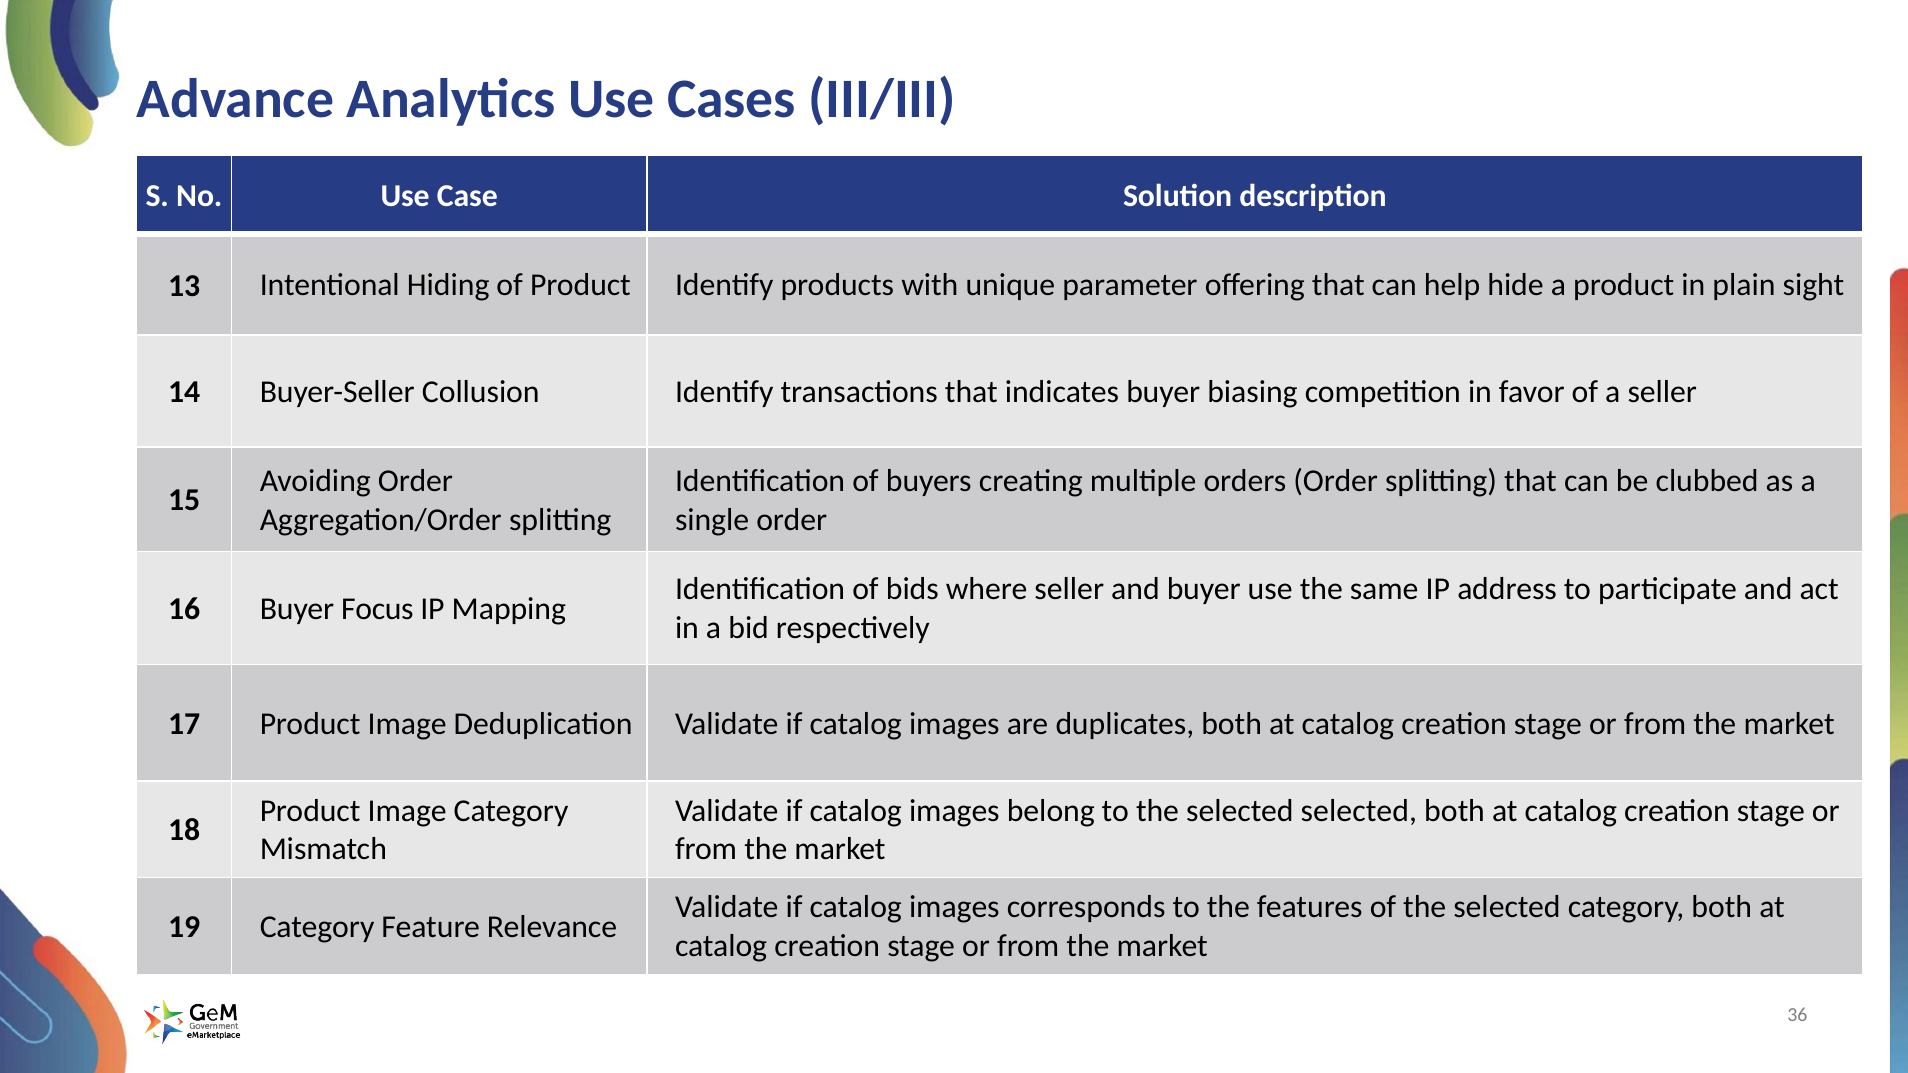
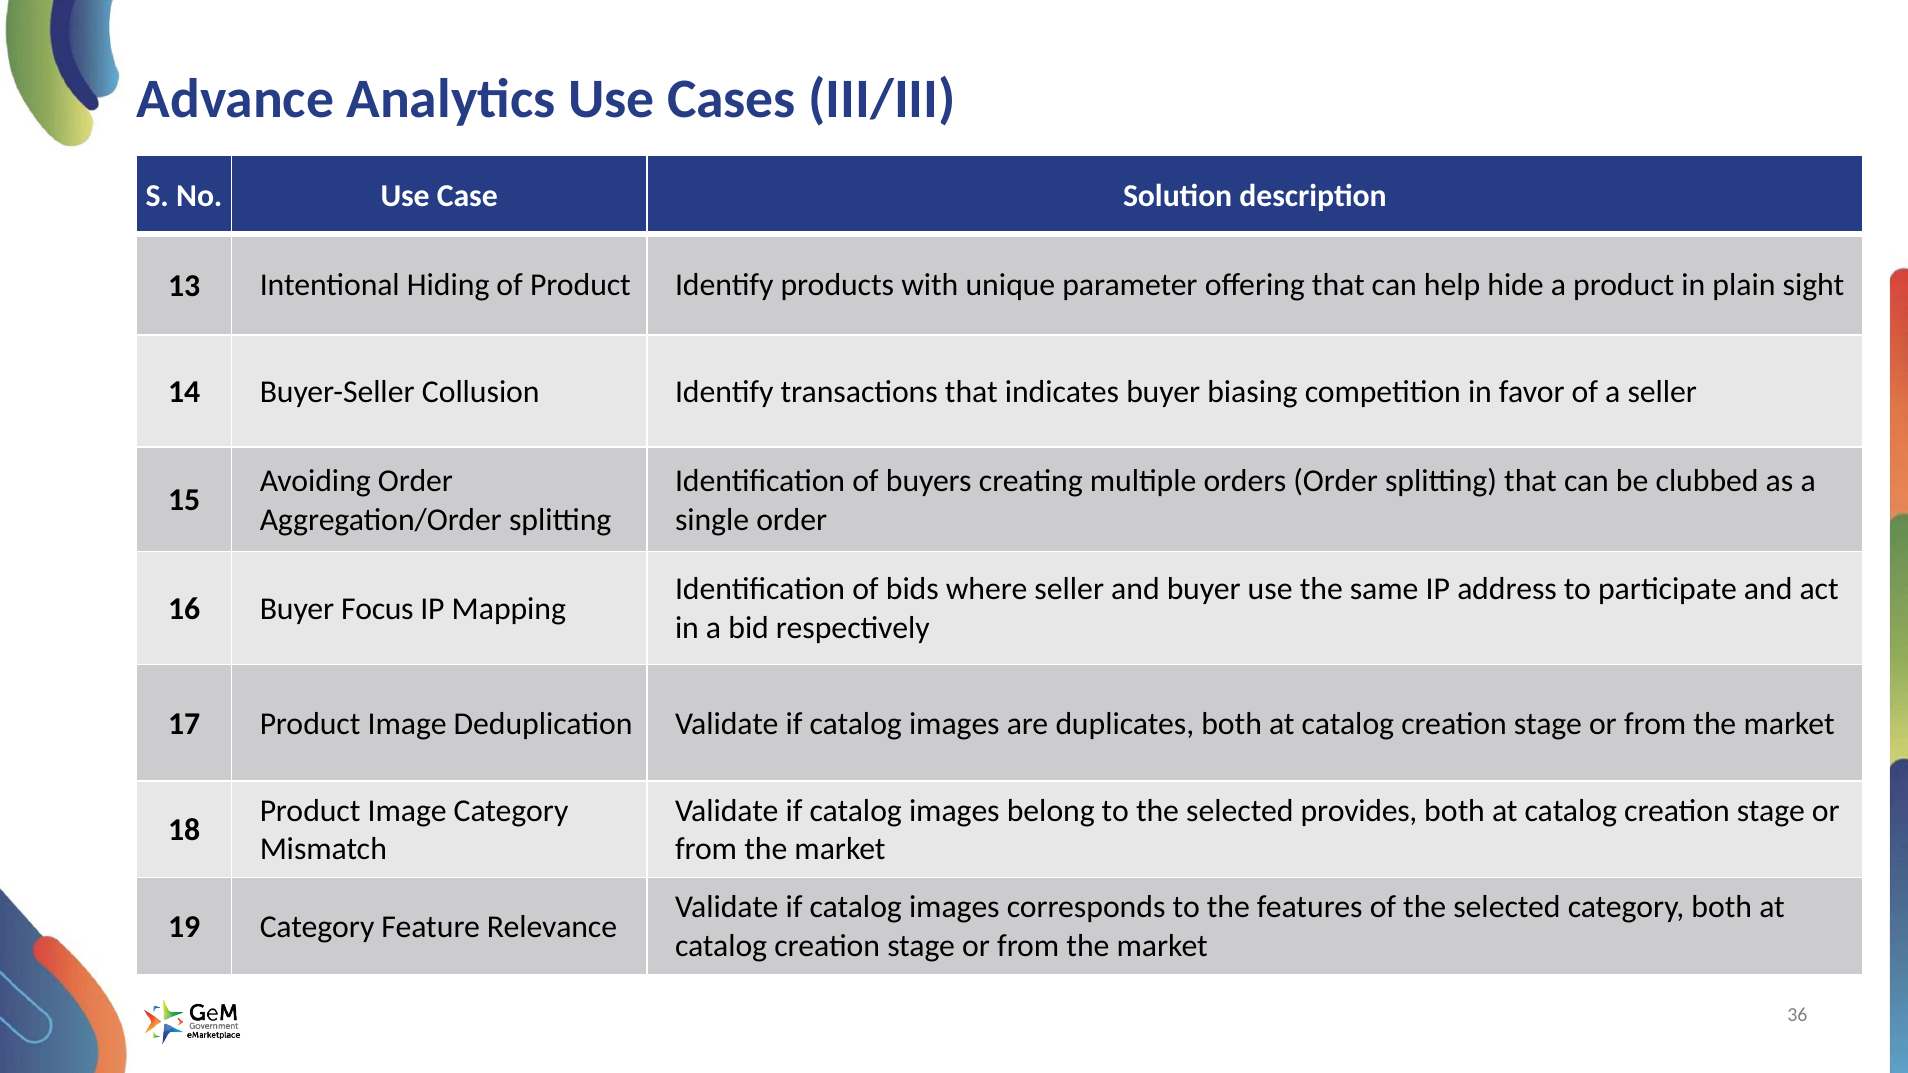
selected selected: selected -> provides
